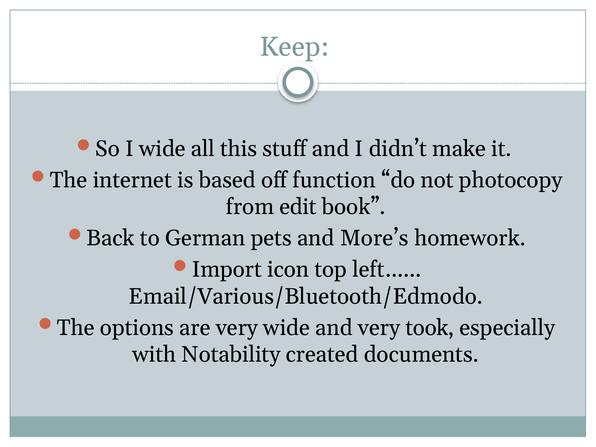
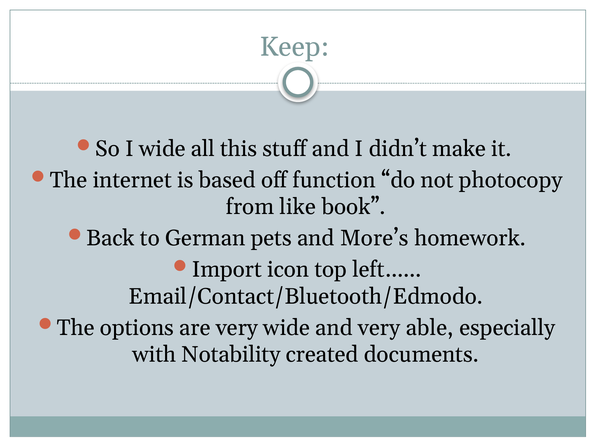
edit: edit -> like
Email/Various/Bluetooth/Edmodo: Email/Various/Bluetooth/Edmodo -> Email/Contact/Bluetooth/Edmodo
took: took -> able
